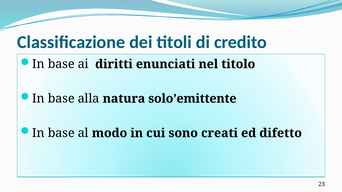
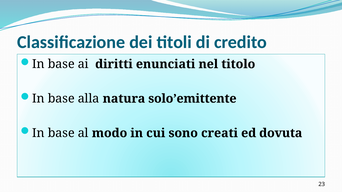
difetto: difetto -> dovuta
